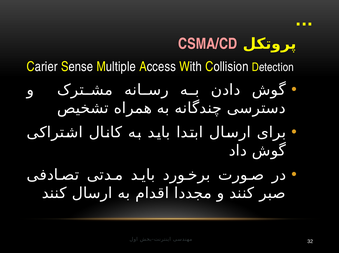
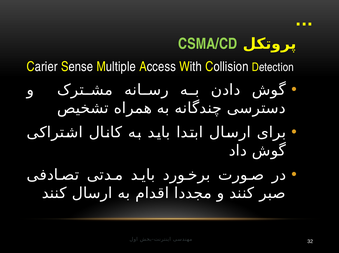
CSMA/CD colour: pink -> light green
